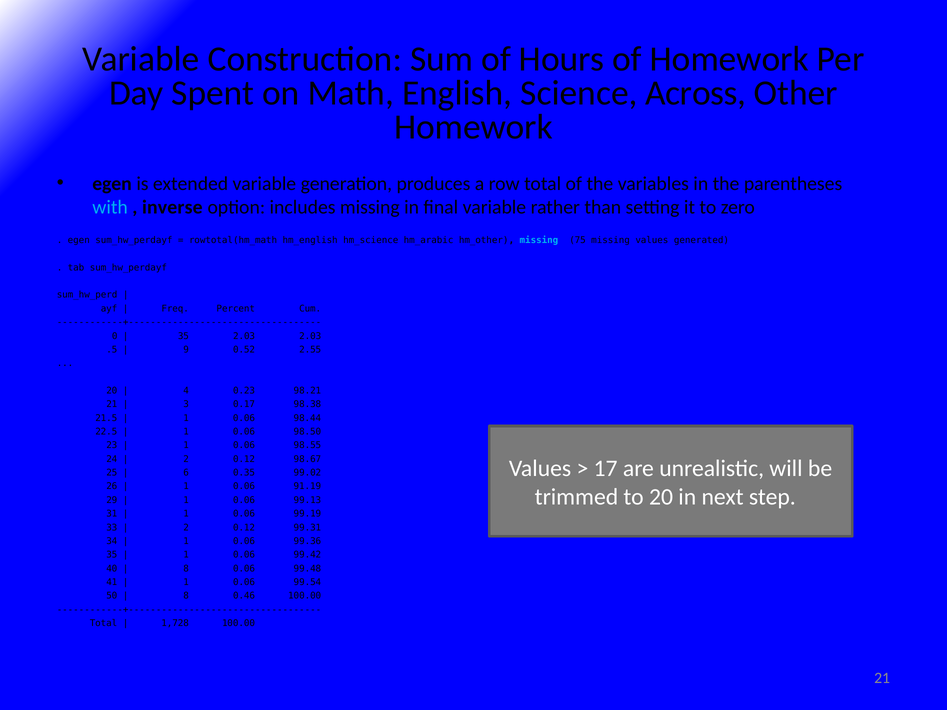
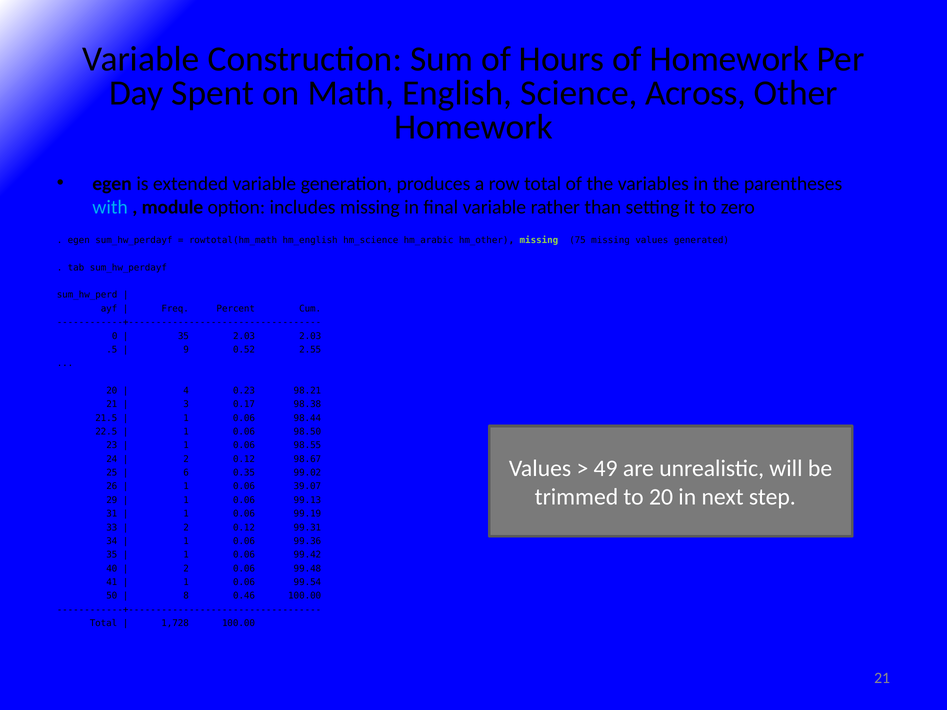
inverse: inverse -> module
missing at (539, 240) colour: light blue -> light green
17: 17 -> 49
91.19: 91.19 -> 39.07
8 at (186, 569): 8 -> 2
